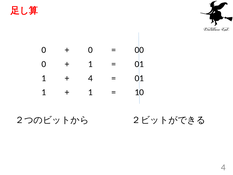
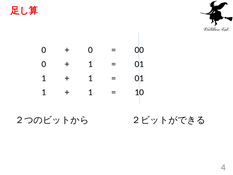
4 at (90, 78): 4 -> 1
